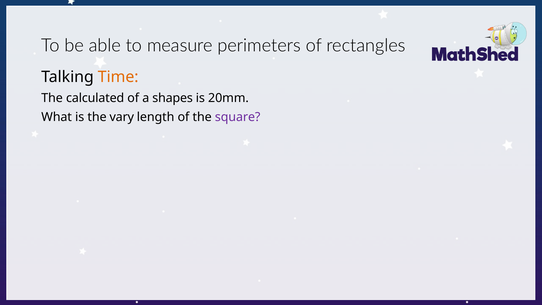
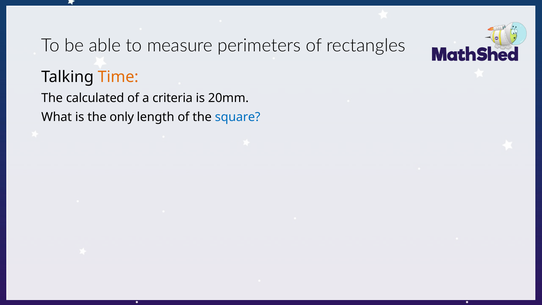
shapes: shapes -> criteria
vary: vary -> only
square colour: purple -> blue
